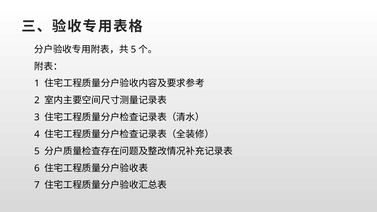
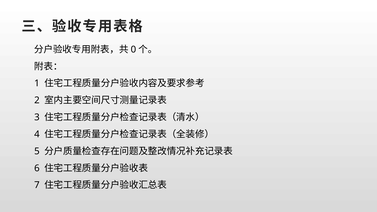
5 at (133, 49): 5 -> 0
